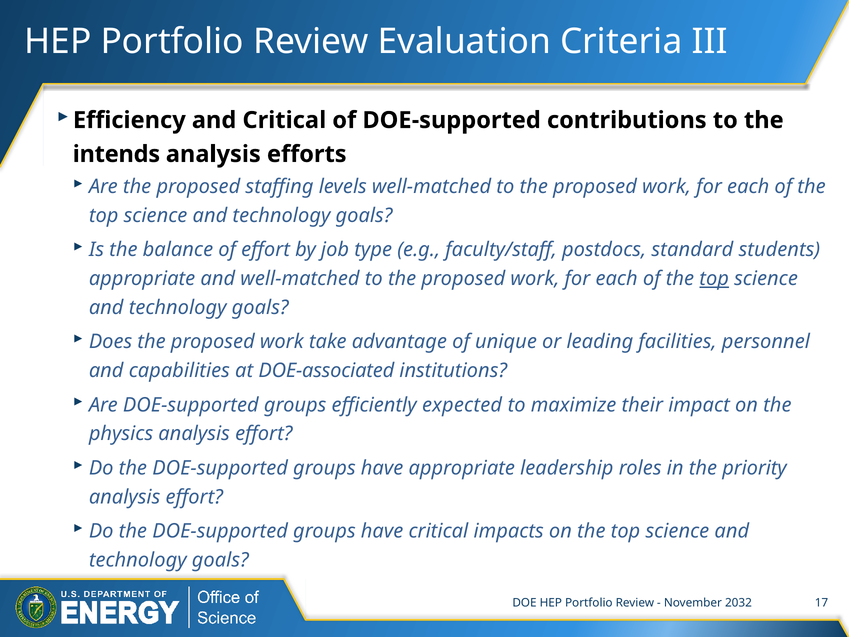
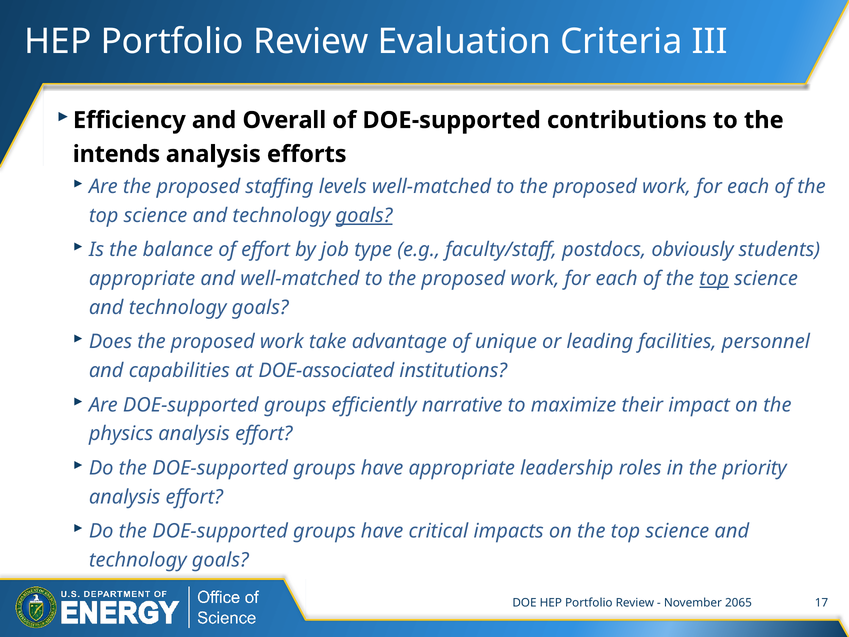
and Critical: Critical -> Overall
goals at (364, 216) underline: none -> present
standard: standard -> obviously
expected: expected -> narrative
2032: 2032 -> 2065
